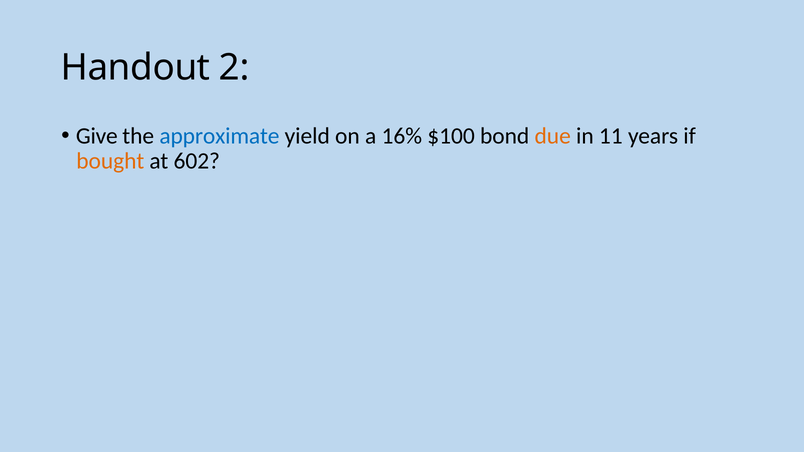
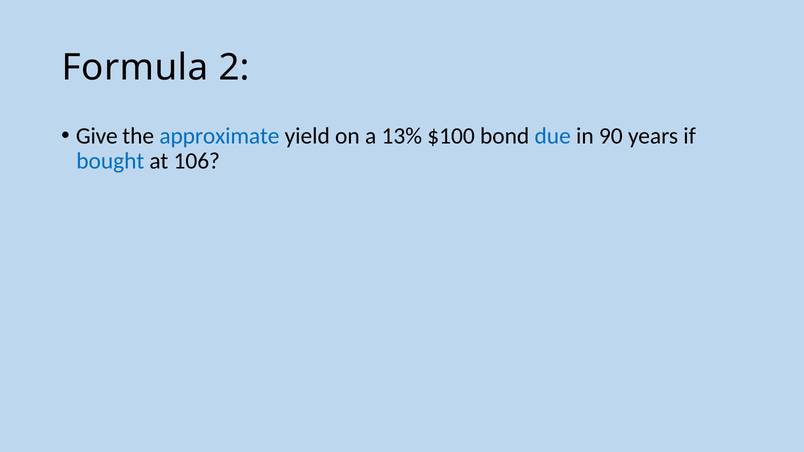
Handout: Handout -> Formula
16%: 16% -> 13%
due colour: orange -> blue
11: 11 -> 90
bought colour: orange -> blue
602: 602 -> 106
